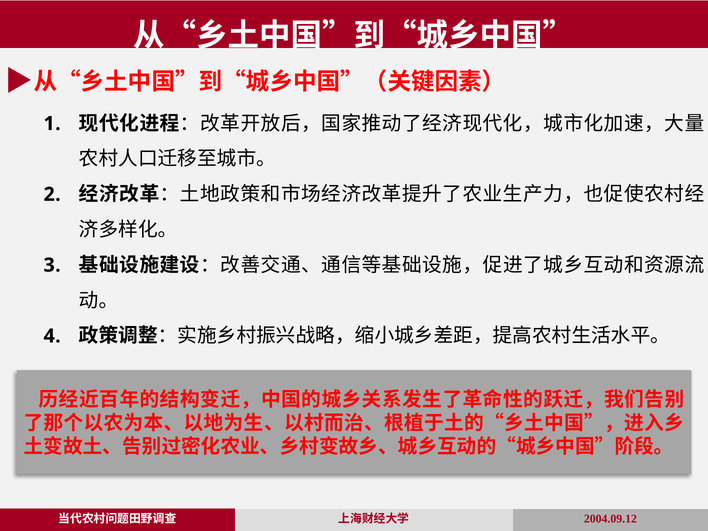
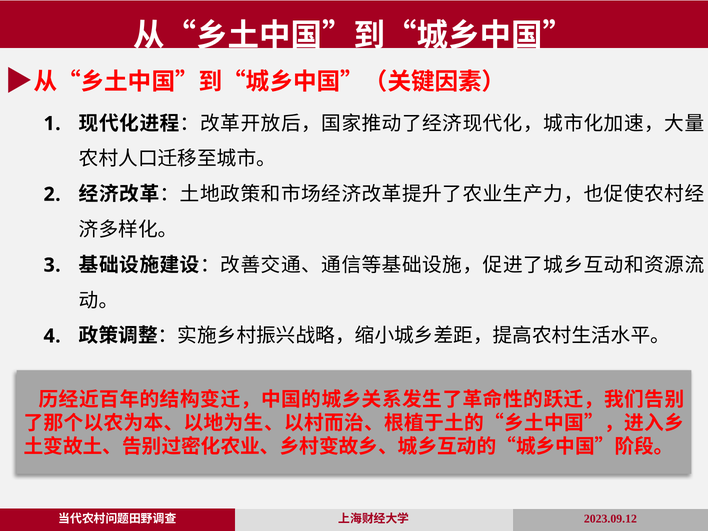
2004.09.12: 2004.09.12 -> 2023.09.12
